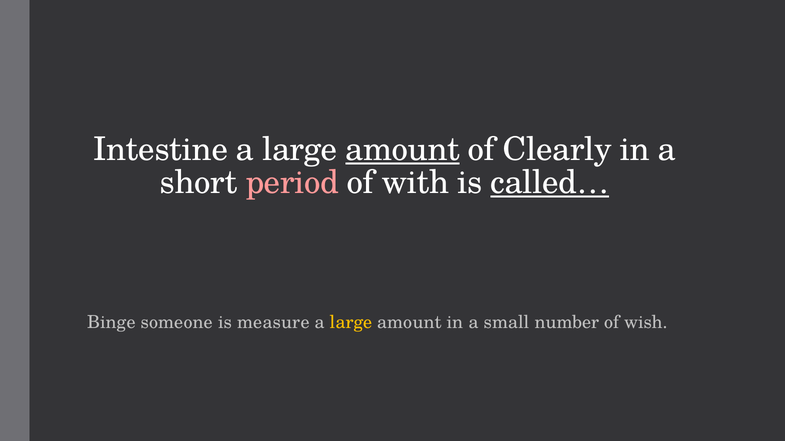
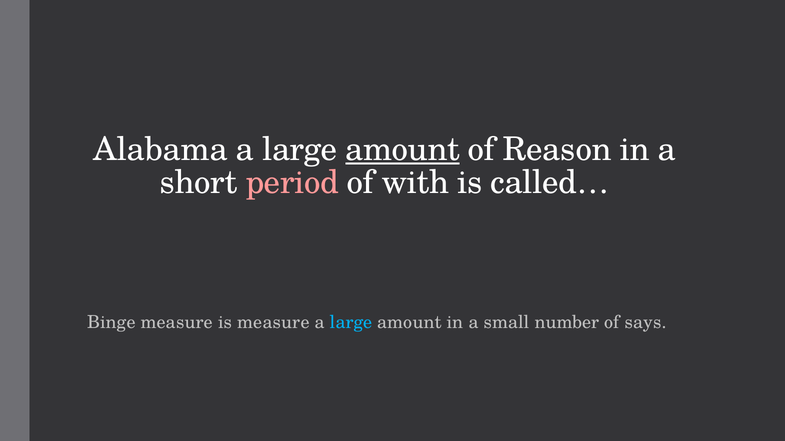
Intestine: Intestine -> Alabama
Clearly: Clearly -> Reason
called… underline: present -> none
Binge someone: someone -> measure
large at (351, 323) colour: yellow -> light blue
wish: wish -> says
